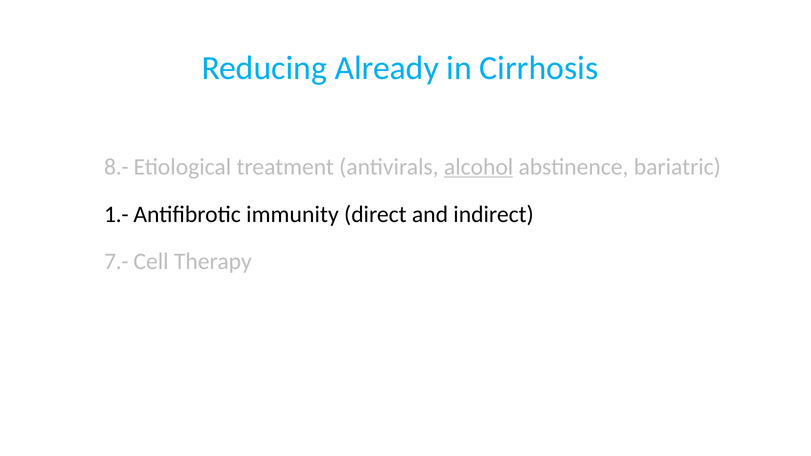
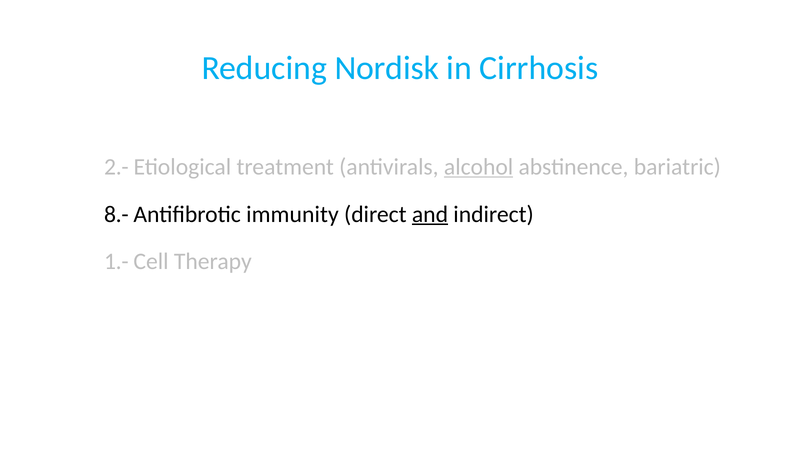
Already: Already -> Nordisk
8.-: 8.- -> 2.-
1.-: 1.- -> 8.-
and underline: none -> present
7.-: 7.- -> 1.-
